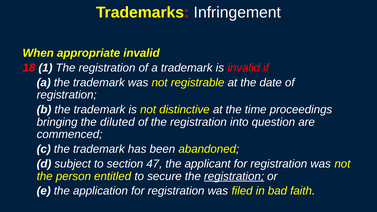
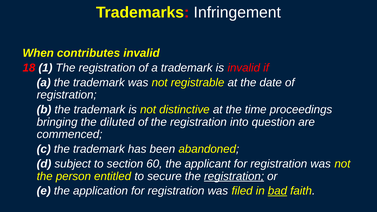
appropriate: appropriate -> contributes
47: 47 -> 60
bad underline: none -> present
